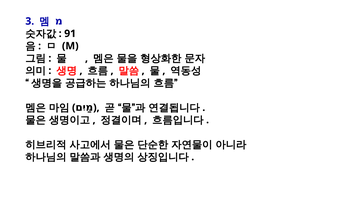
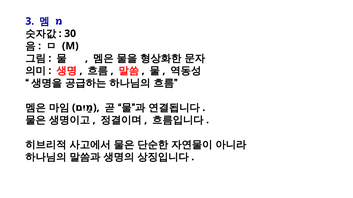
91: 91 -> 30
